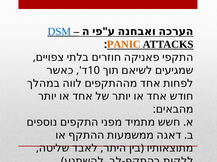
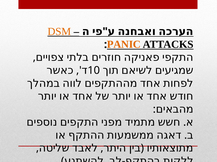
DSM colour: blue -> orange
